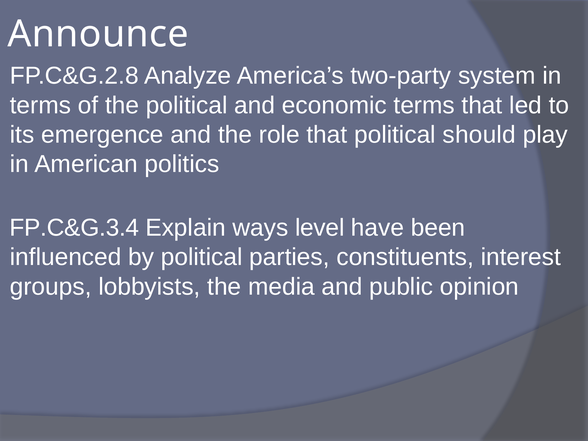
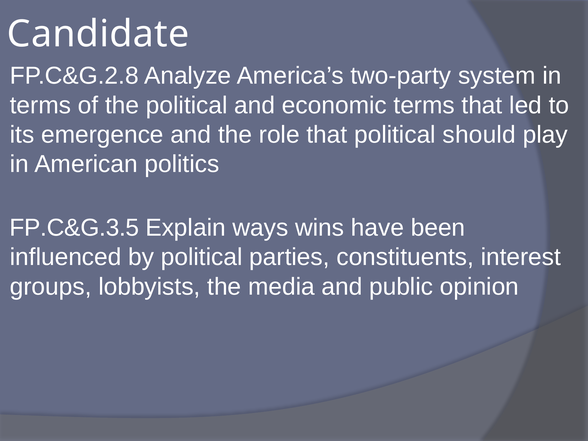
Announce: Announce -> Candidate
FP.C&G.3.4: FP.C&G.3.4 -> FP.C&G.3.5
level: level -> wins
